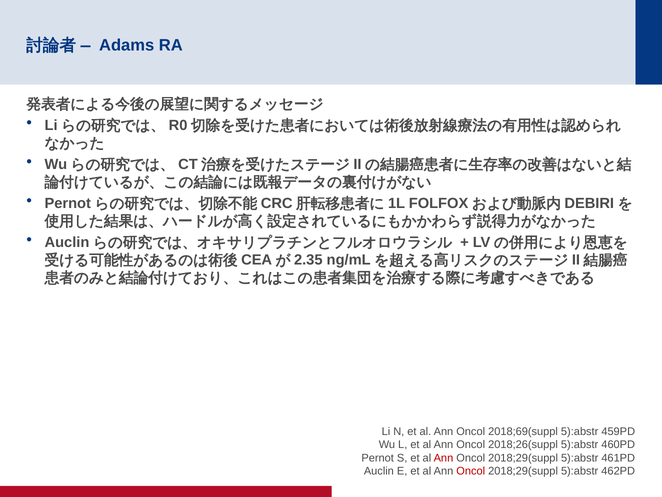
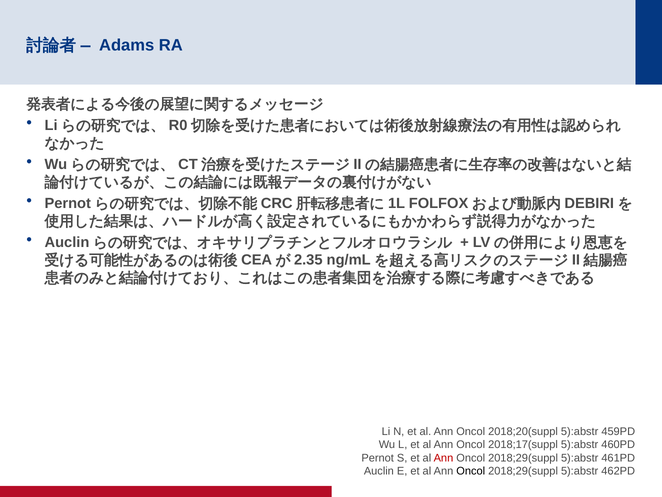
2018;69(suppl: 2018;69(suppl -> 2018;20(suppl
2018;26(suppl: 2018;26(suppl -> 2018;17(suppl
Oncol at (471, 471) colour: red -> black
